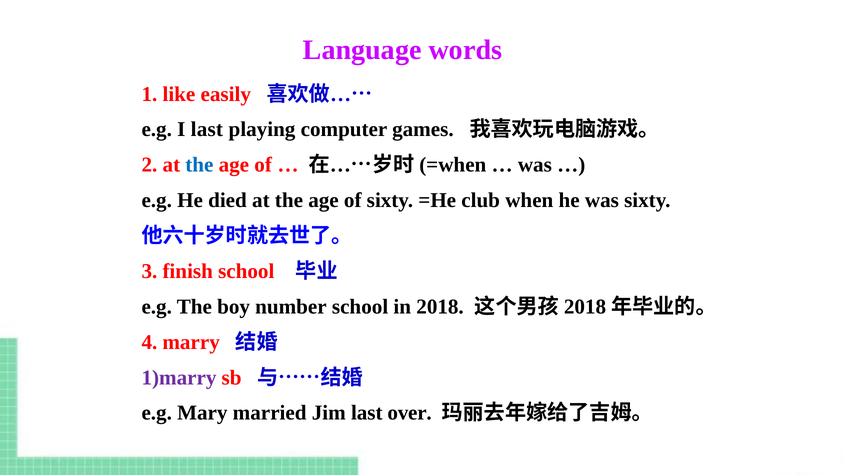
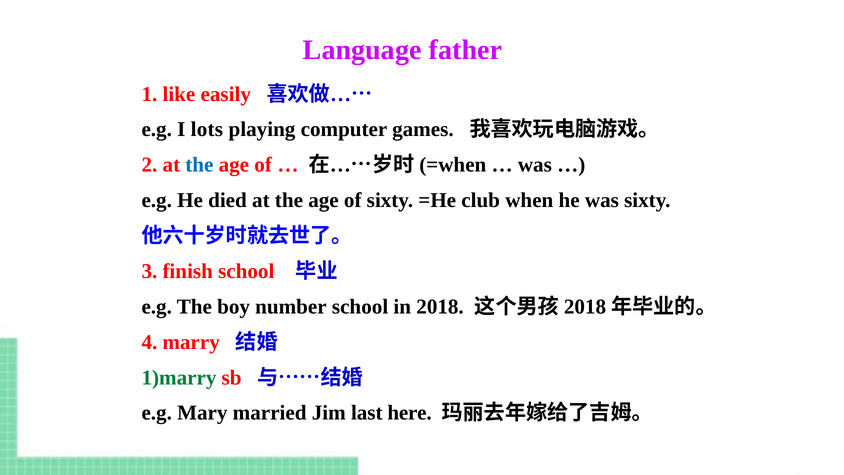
words: words -> father
I last: last -> lots
1)marry colour: purple -> green
over: over -> here
